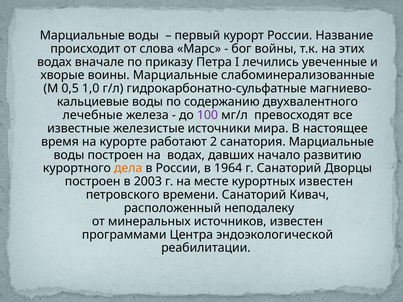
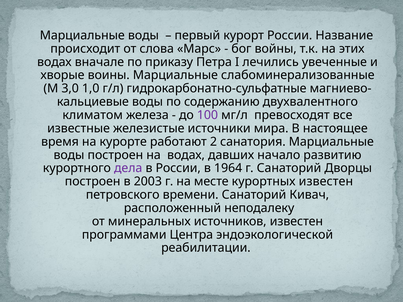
0,5: 0,5 -> 3,0
лечебные: лечебные -> климатом
дела colour: orange -> purple
